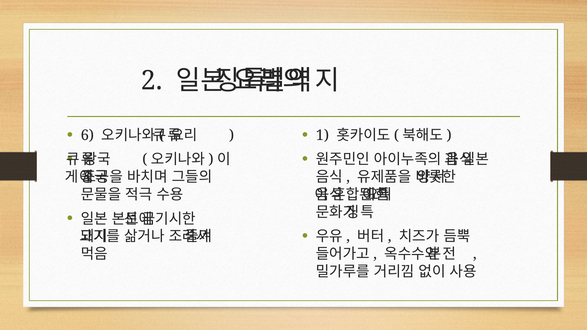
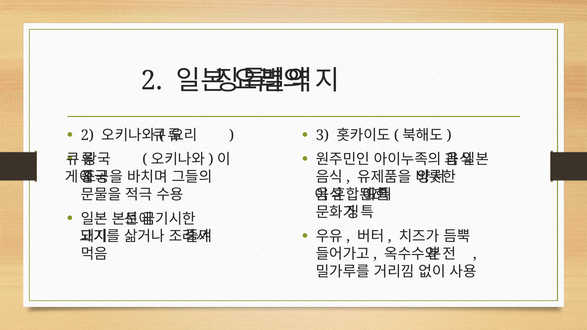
6 at (87, 135): 6 -> 2
1: 1 -> 3
